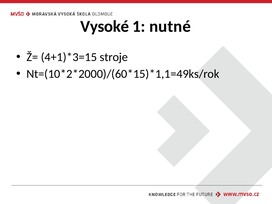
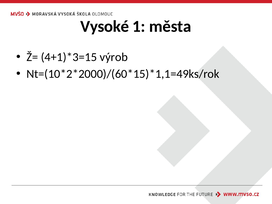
nutné: nutné -> města
stroje: stroje -> výrob
